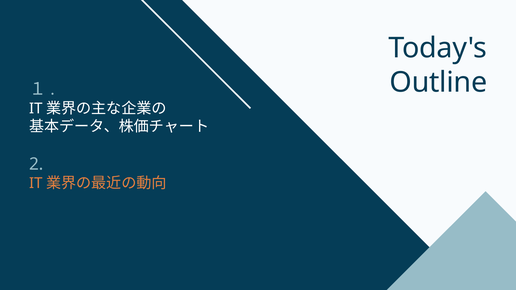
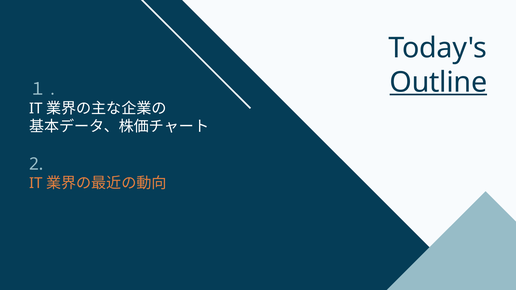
Outline underline: none -> present
